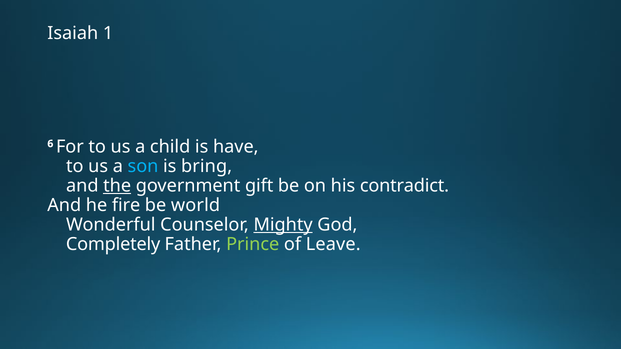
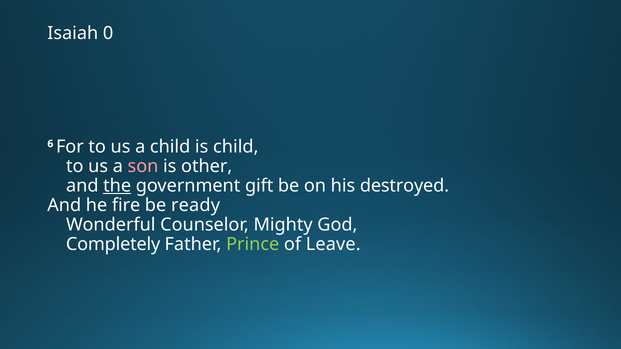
1: 1 -> 0
is have: have -> child
son colour: light blue -> pink
bring: bring -> other
contradict: contradict -> destroyed
world: world -> ready
Mighty underline: present -> none
